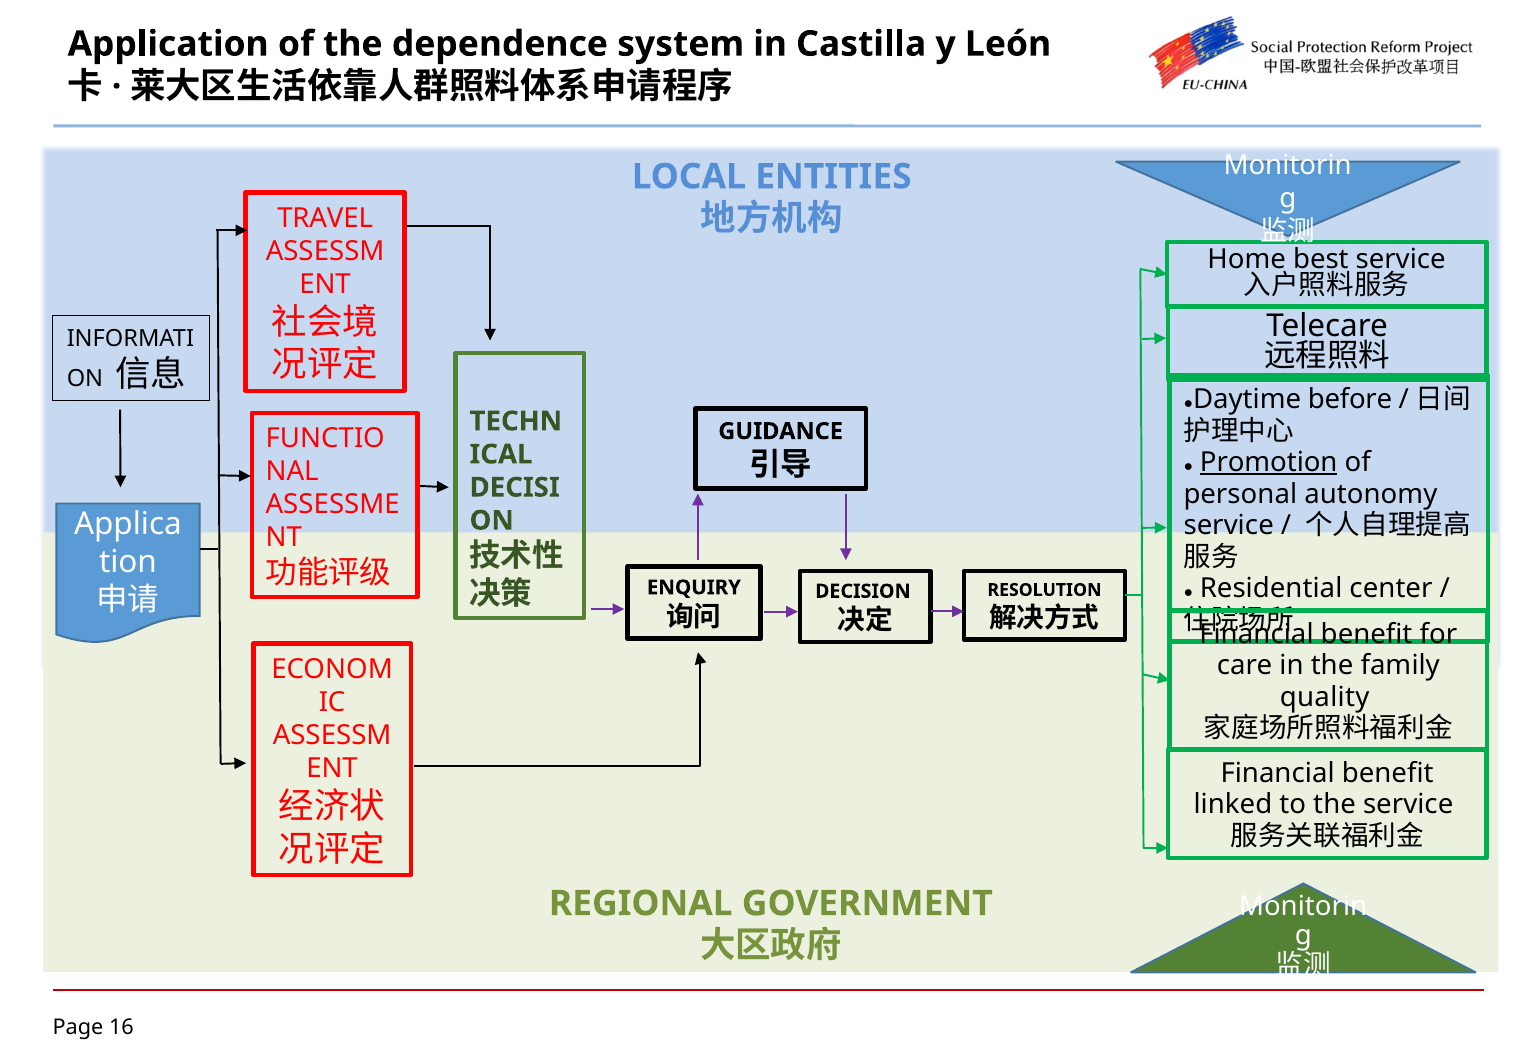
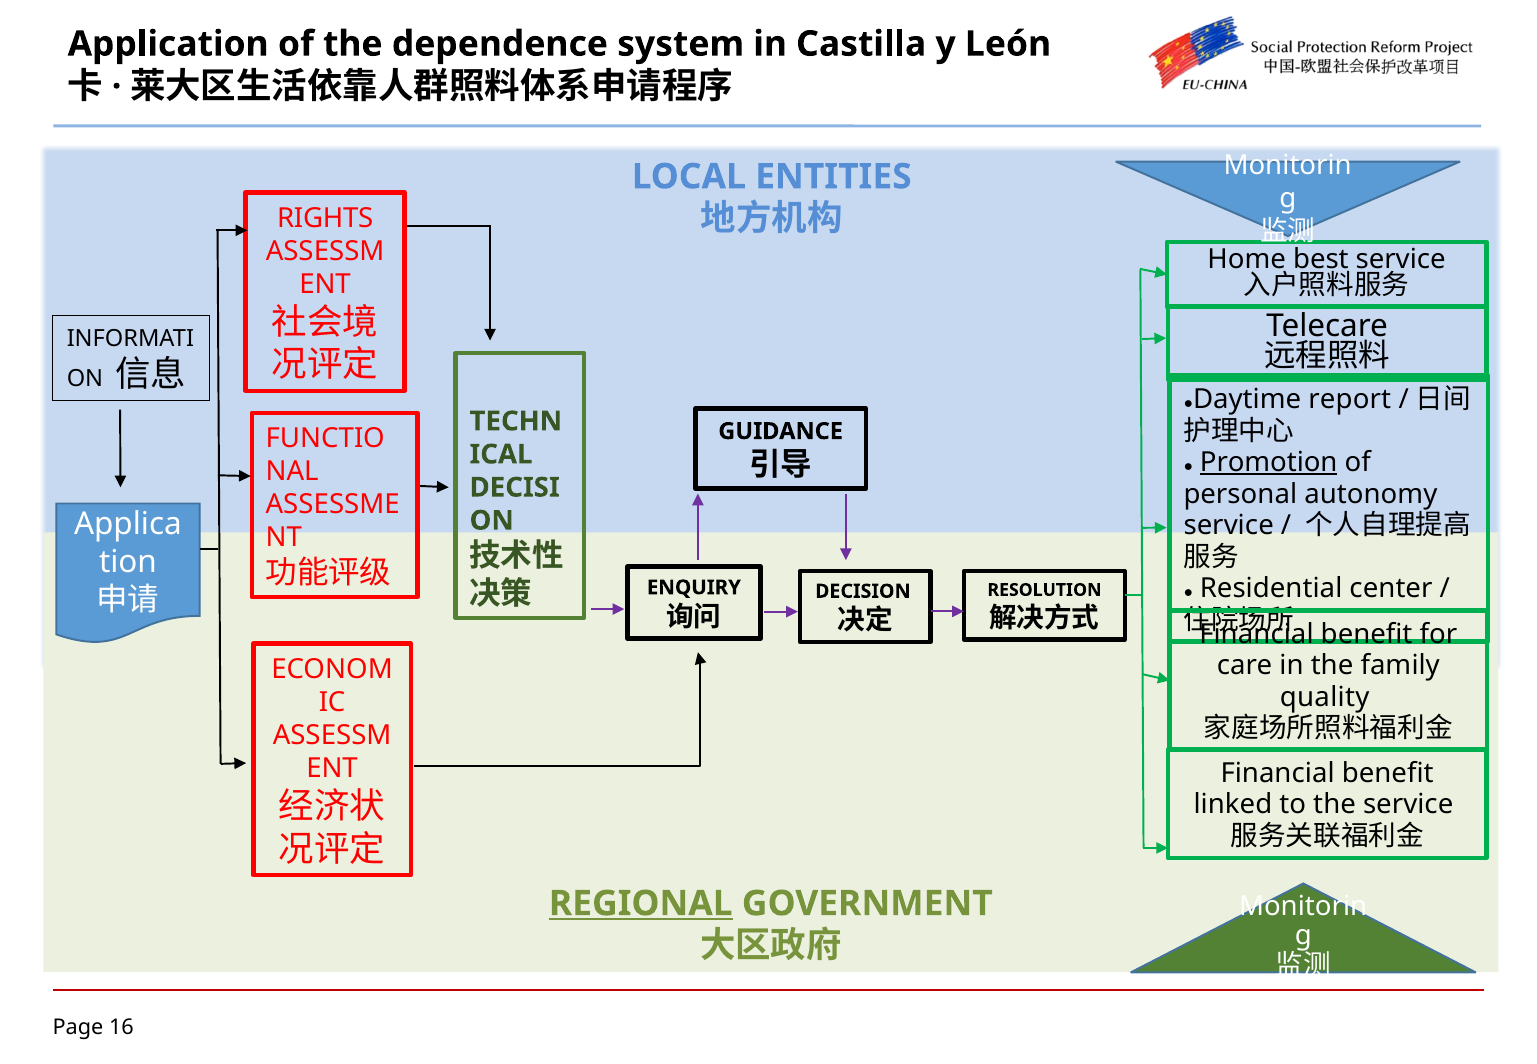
TRAVEL: TRAVEL -> RIGHTS
before: before -> report
REGIONAL underline: none -> present
